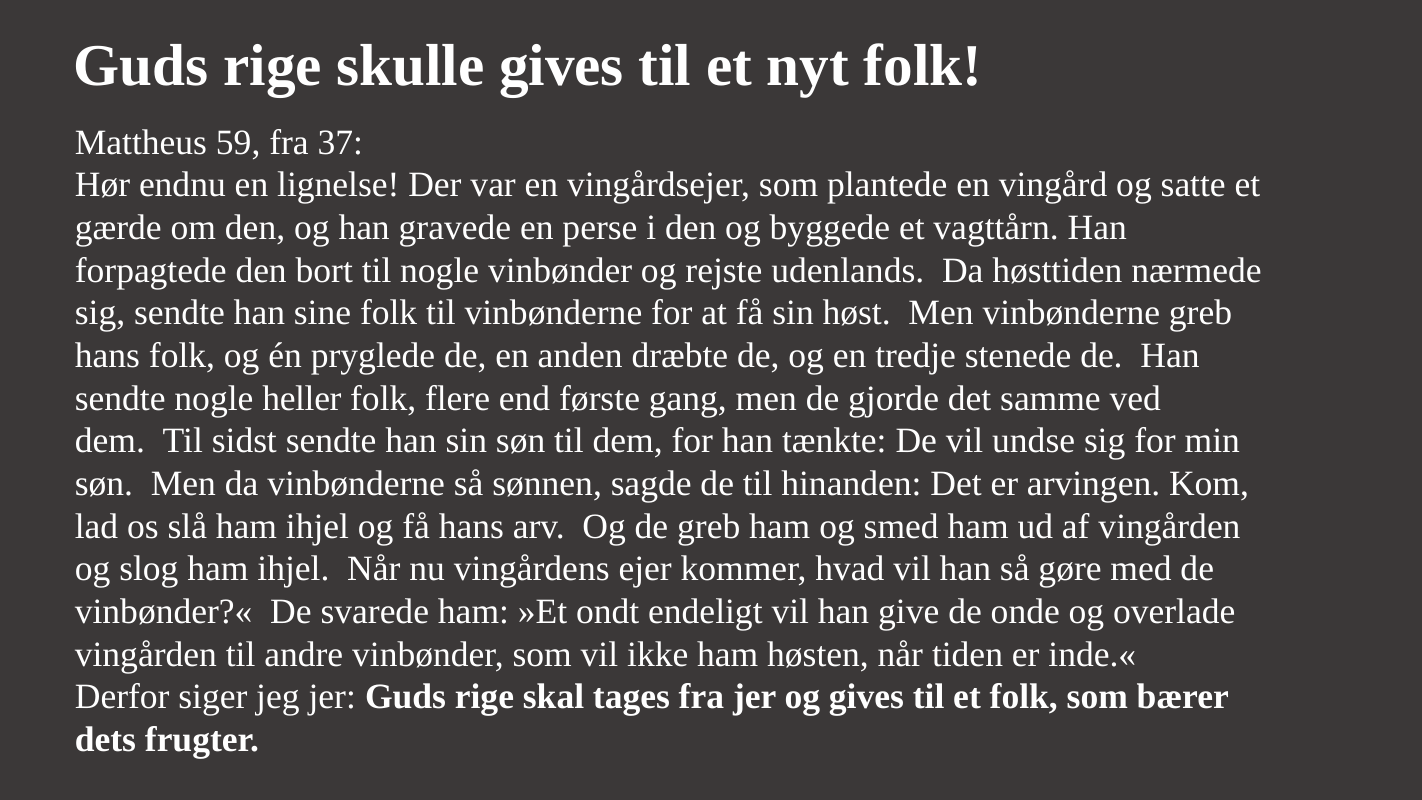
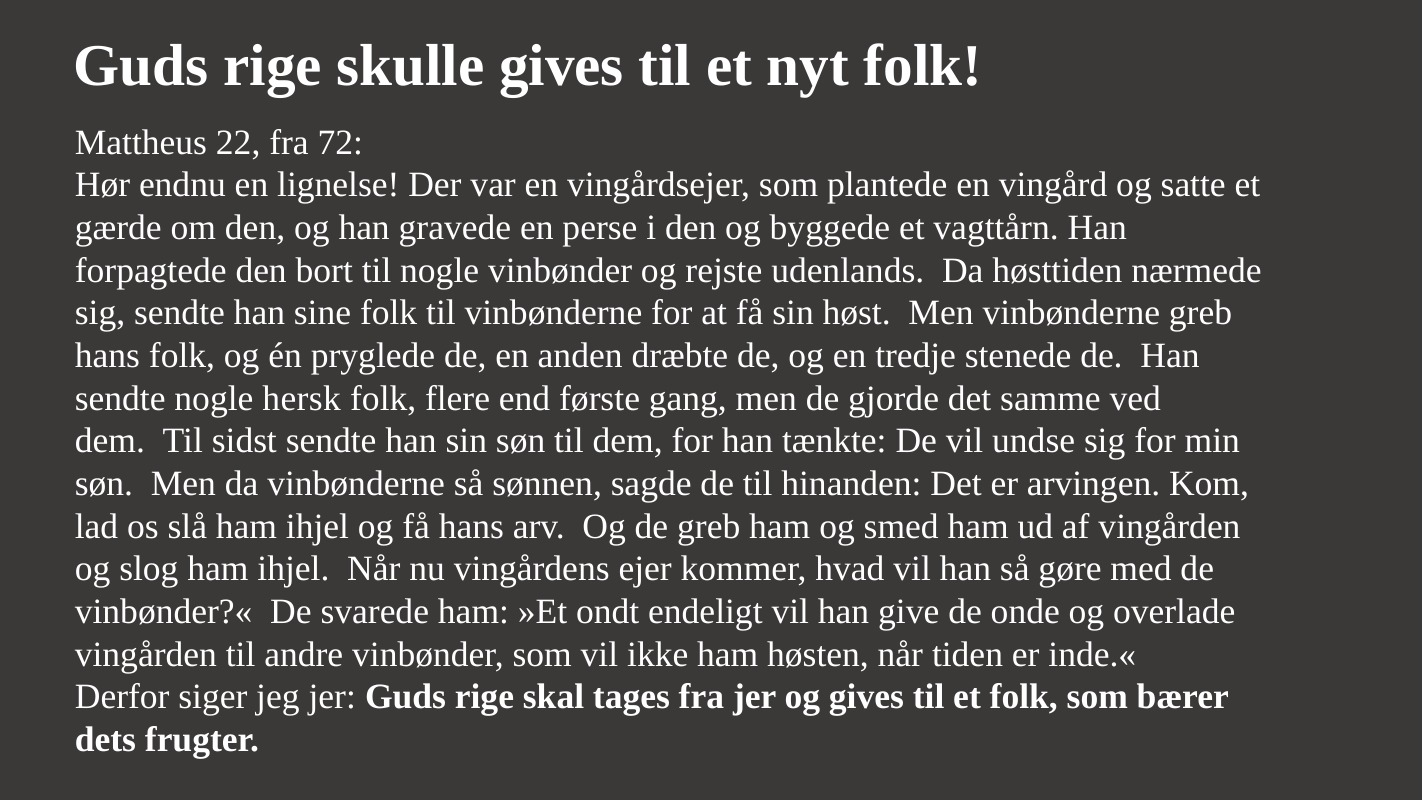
59: 59 -> 22
37: 37 -> 72
heller: heller -> hersk
